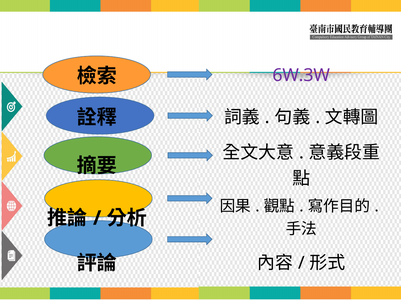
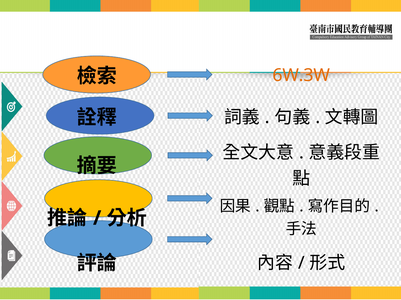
6W.3W colour: purple -> orange
